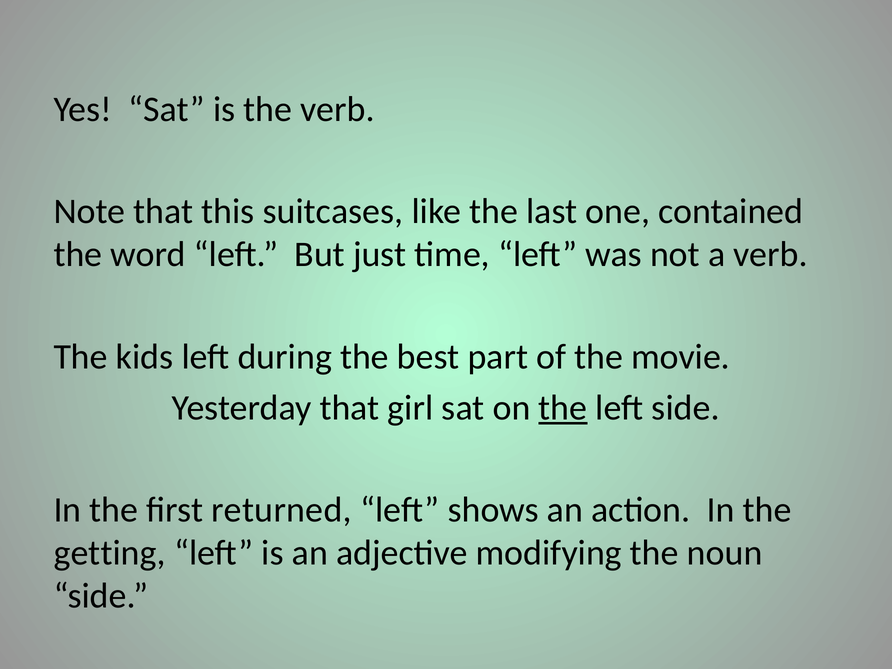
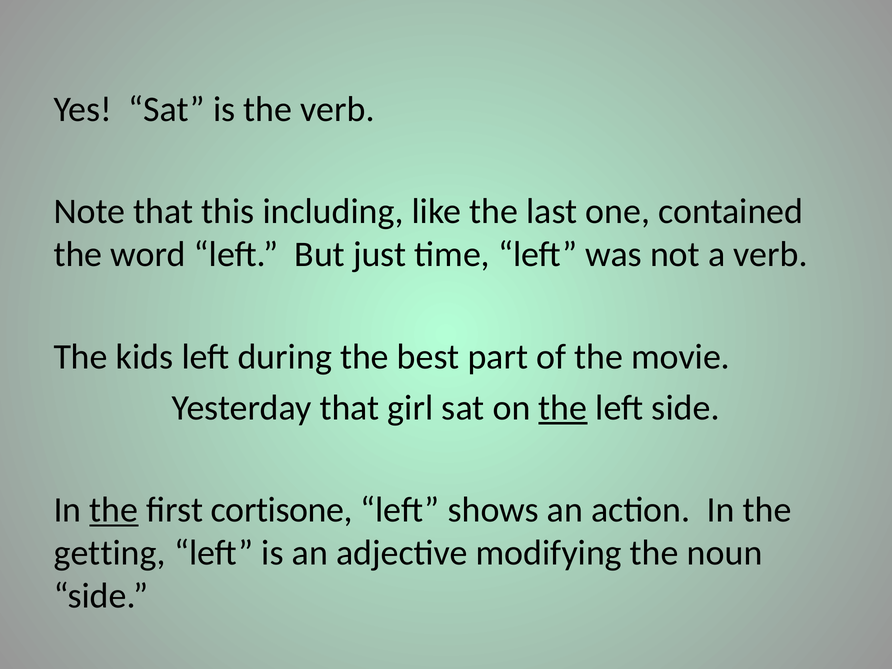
suitcases: suitcases -> including
the at (114, 510) underline: none -> present
returned: returned -> cortisone
